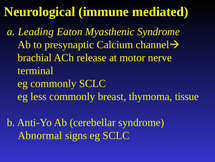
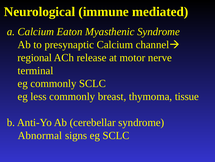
a Leading: Leading -> Calcium
brachial: brachial -> regional
